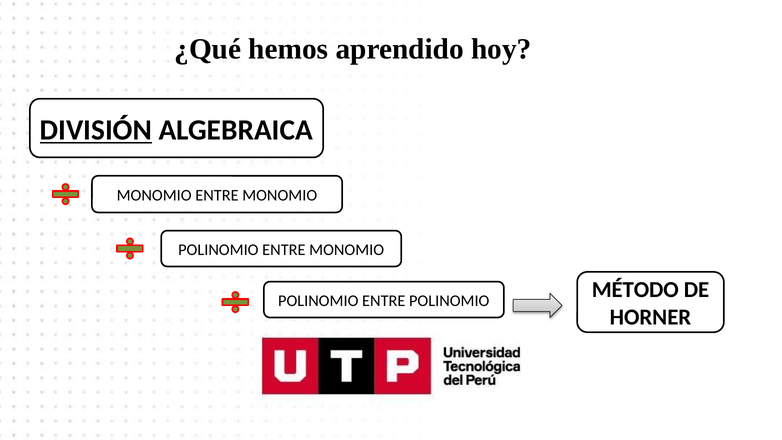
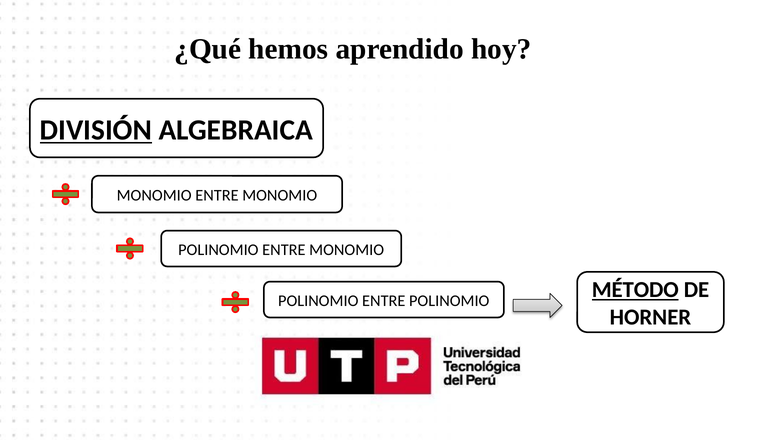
MÉTODO underline: none -> present
